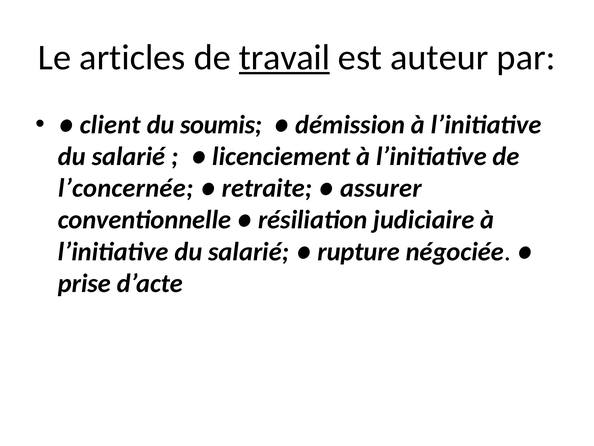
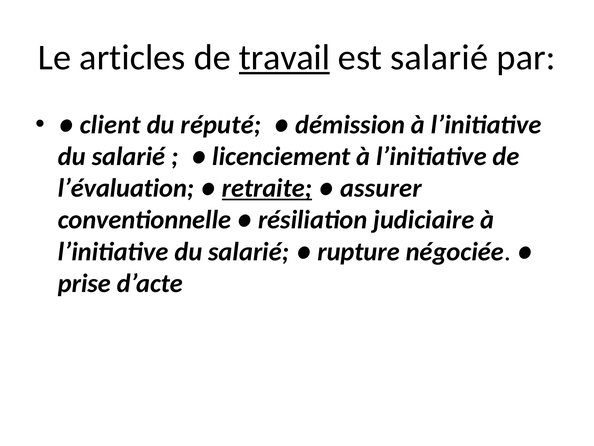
est auteur: auteur -> salarié
soumis: soumis -> réputé
l’concernée: l’concernée -> l’évaluation
retraite underline: none -> present
